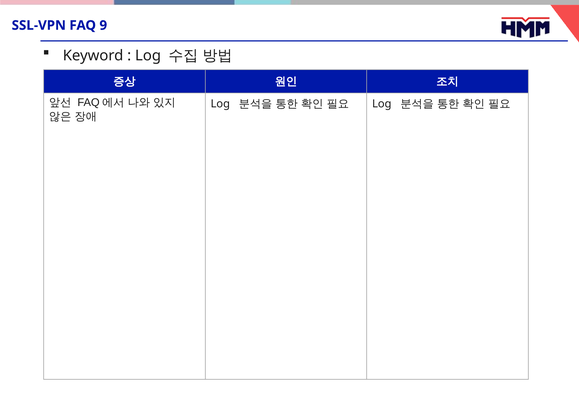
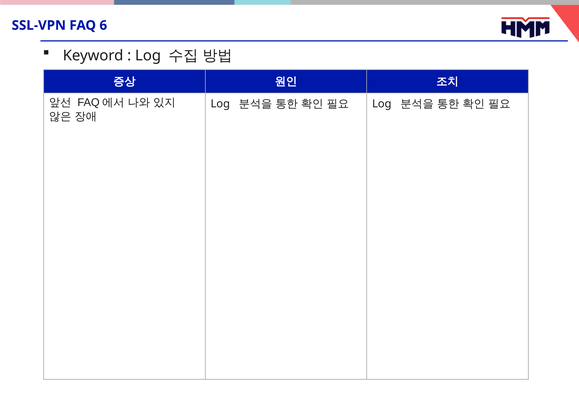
9: 9 -> 6
